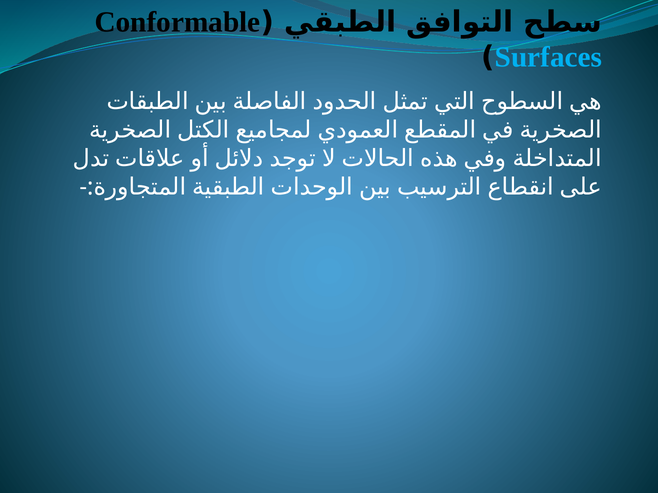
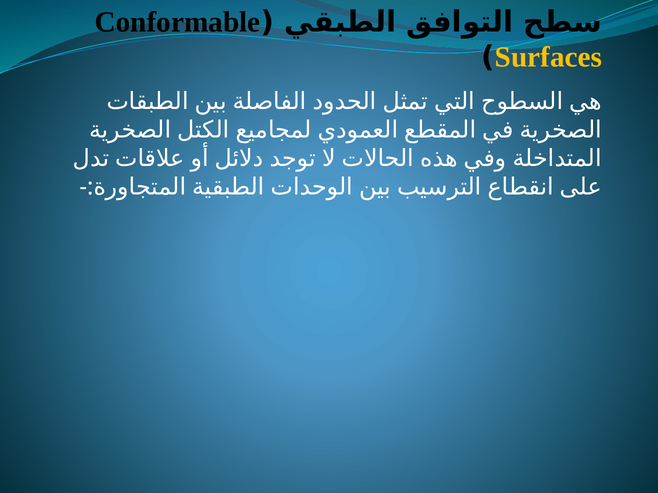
Surfaces colour: light blue -> yellow
